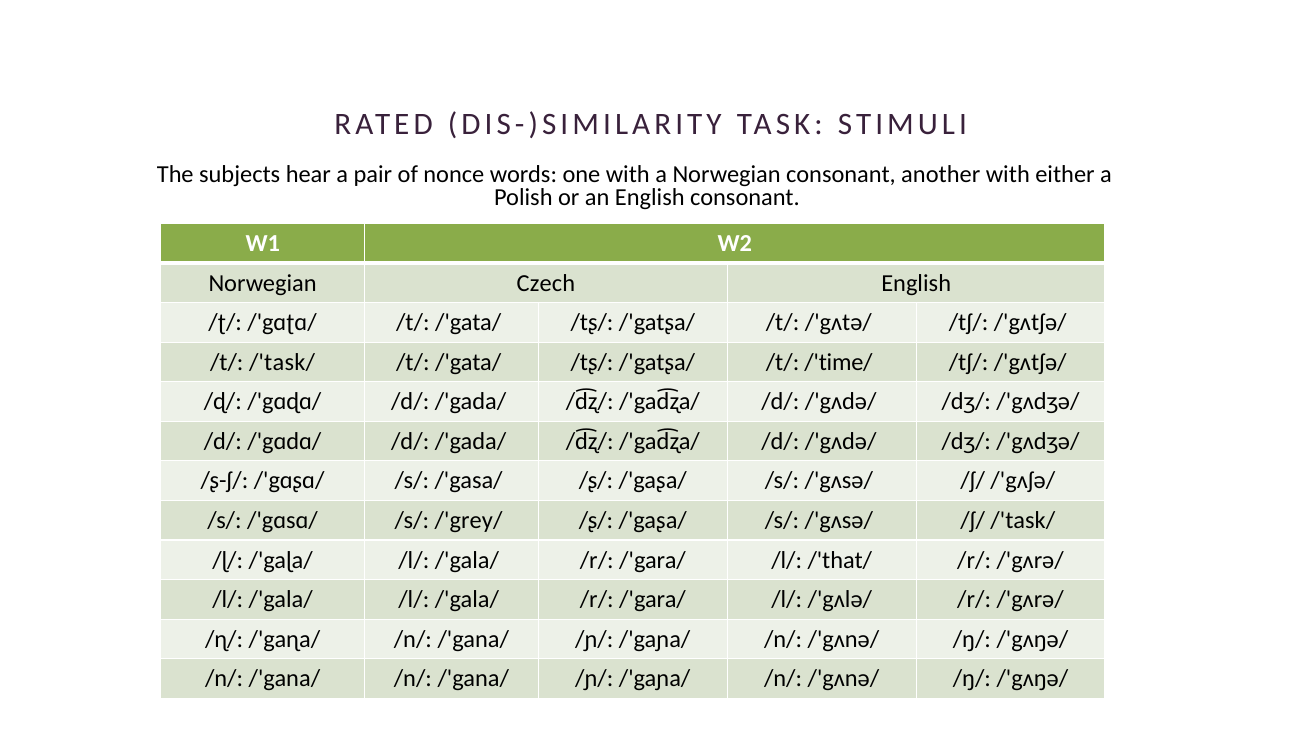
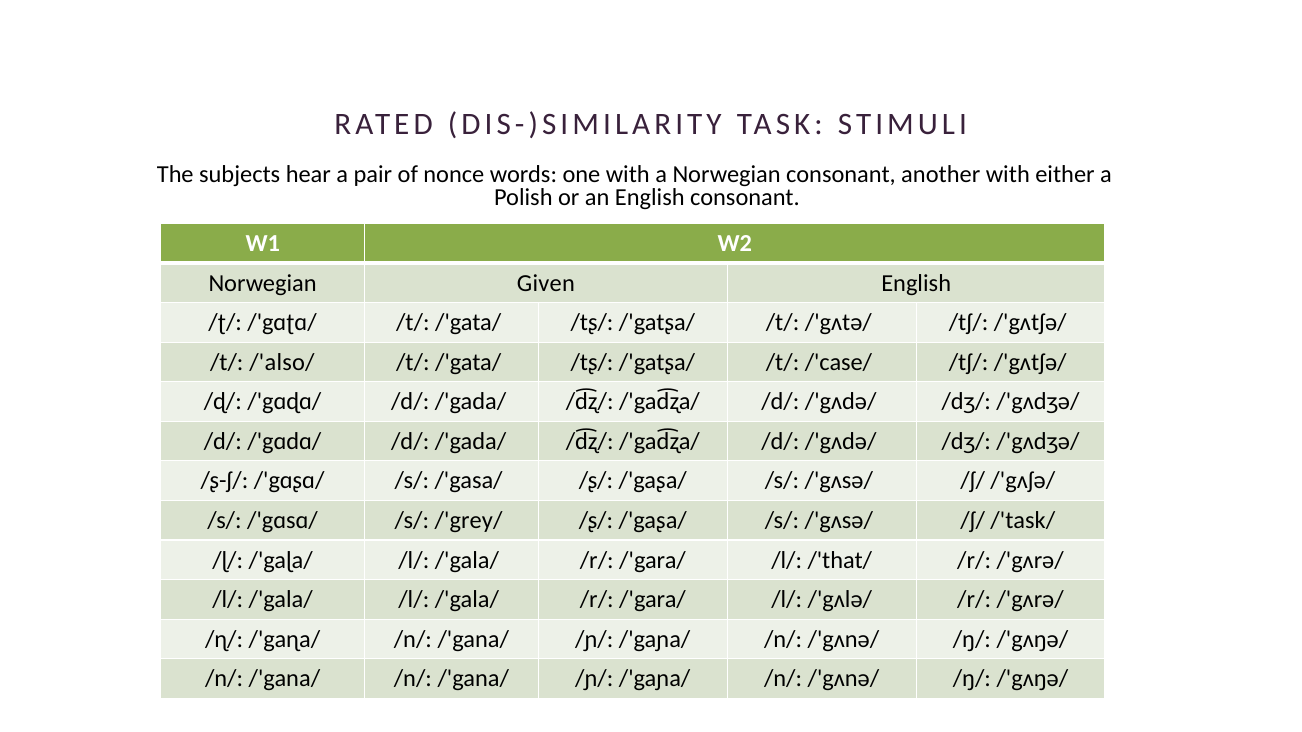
Czech: Czech -> Given
/t/ /'task/: /'task/ -> /'also/
/'time/: /'time/ -> /'case/
